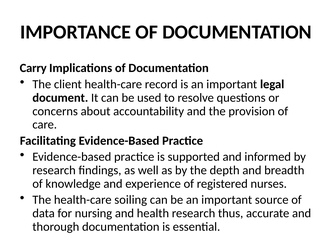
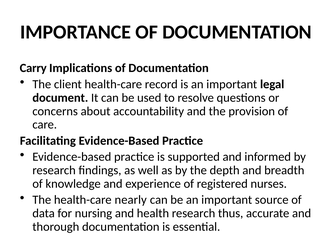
soiling: soiling -> nearly
